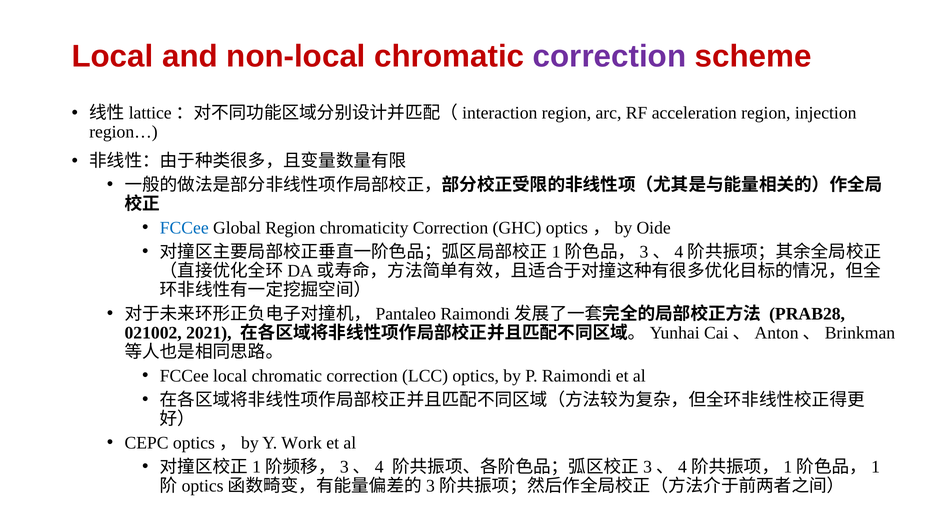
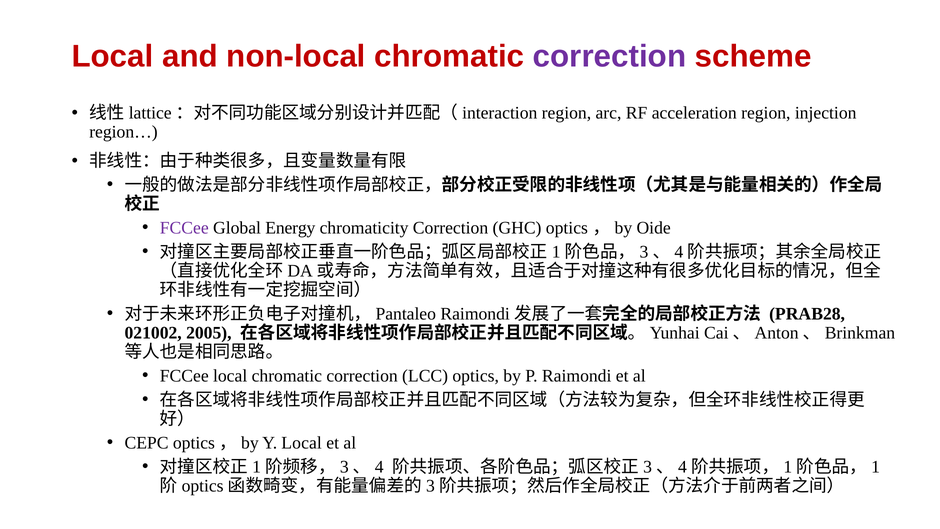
FCCee at (184, 228) colour: blue -> purple
Global Region: Region -> Energy
2021: 2021 -> 2005
Y Work: Work -> Local
